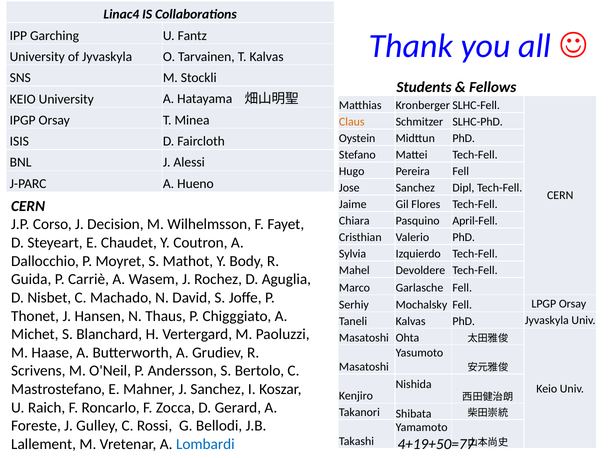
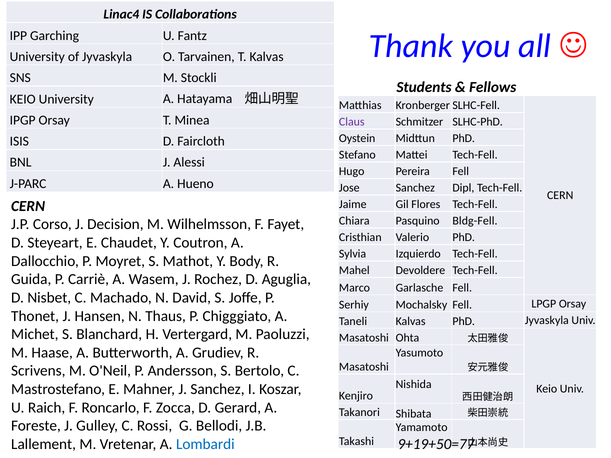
Claus colour: orange -> purple
April-Fell: April-Fell -> Bldg-Fell
4+19+50=77: 4+19+50=77 -> 9+19+50=77
